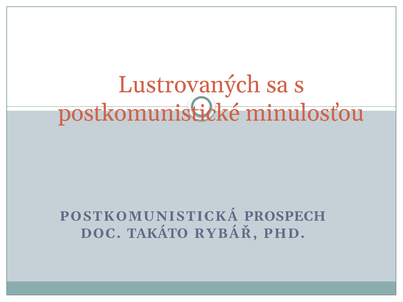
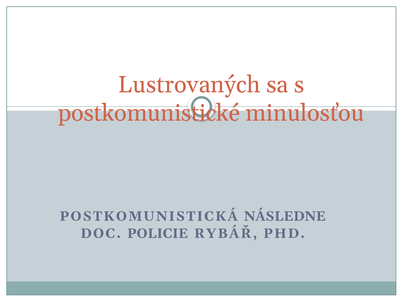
PROSPECH: PROSPECH -> NÁSLEDNE
TAKÁTO: TAKÁTO -> POLICIE
